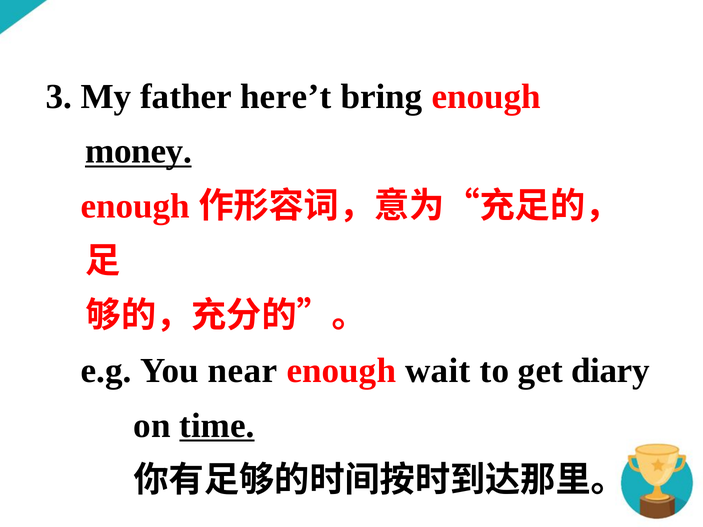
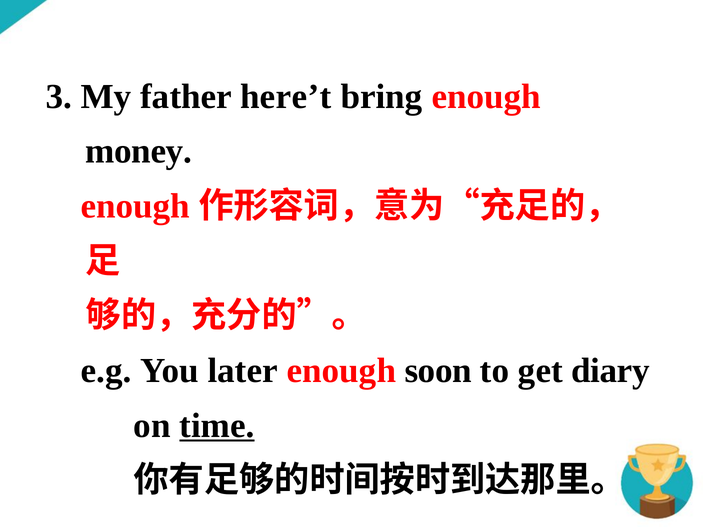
money underline: present -> none
near: near -> later
wait: wait -> soon
